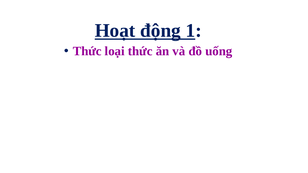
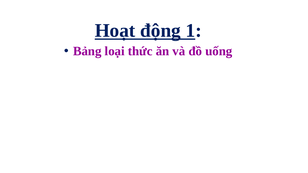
Thức at (87, 51): Thức -> Bảng
